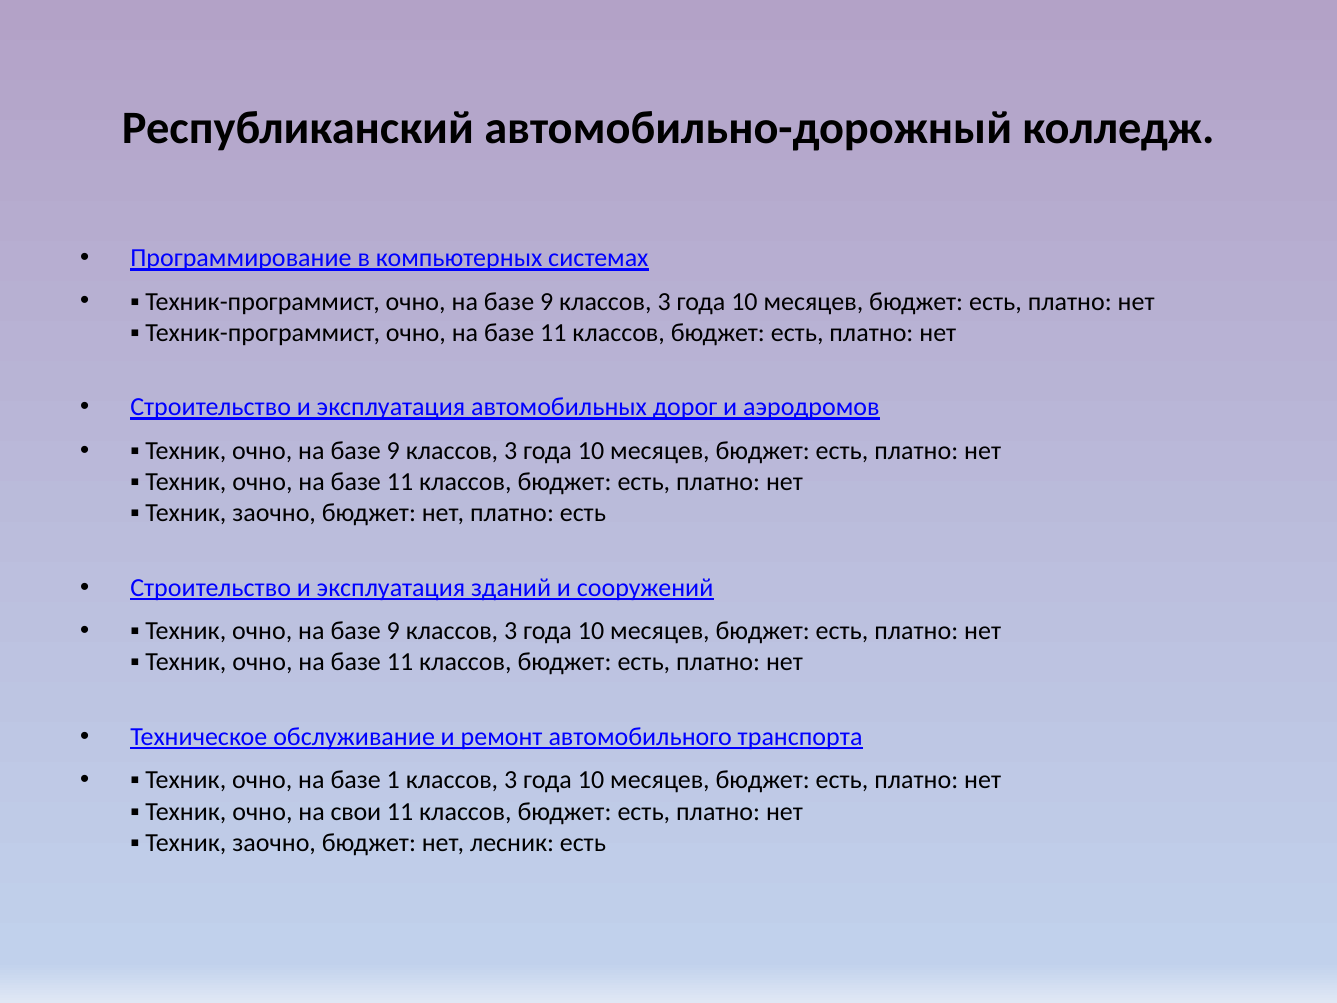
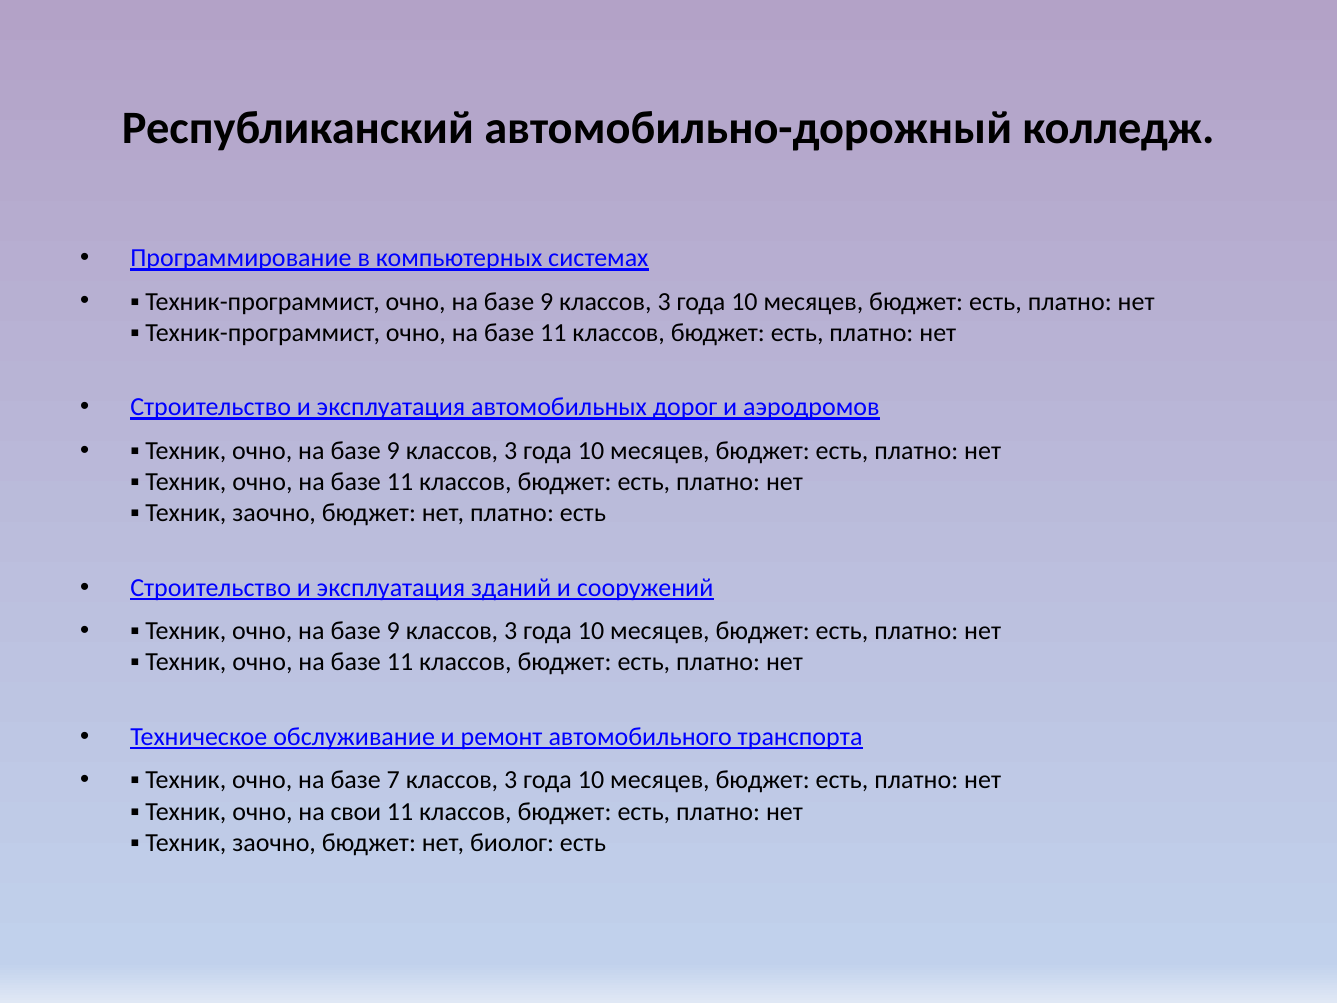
1: 1 -> 7
лесник: лесник -> биолог
